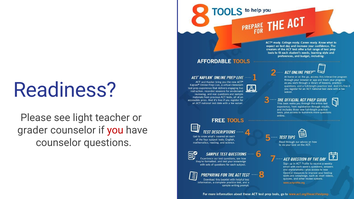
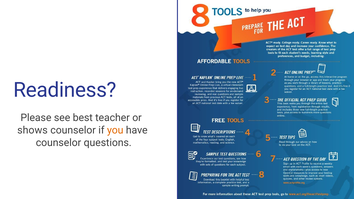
light: light -> best
grader: grader -> shows
you colour: red -> orange
